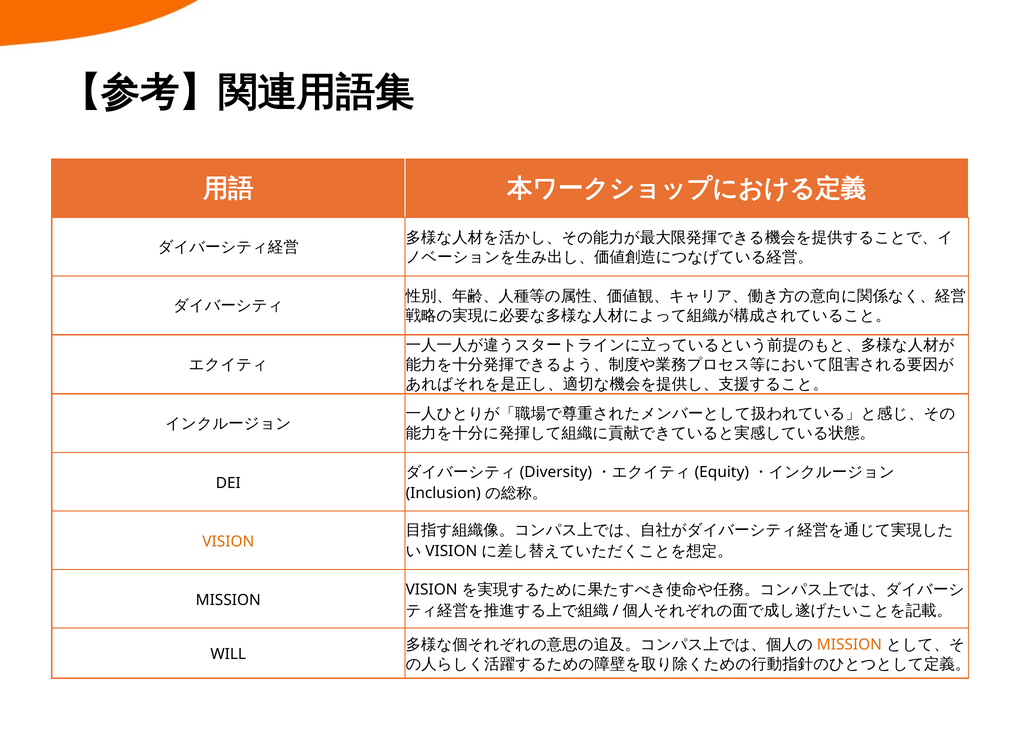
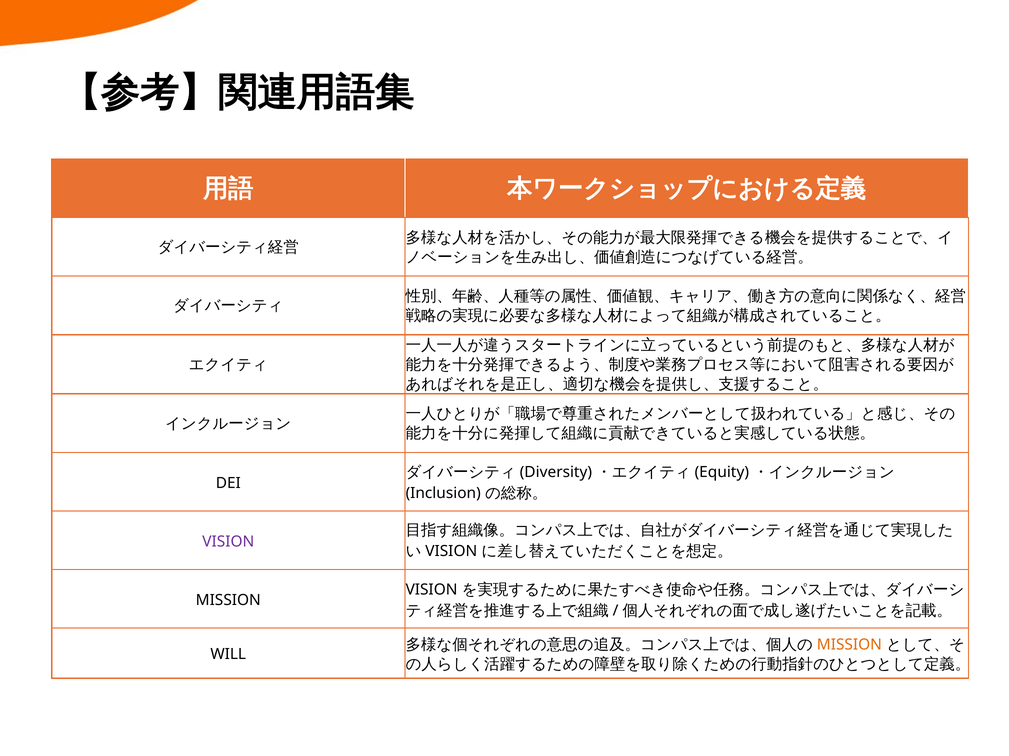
VISION at (228, 542) colour: orange -> purple
